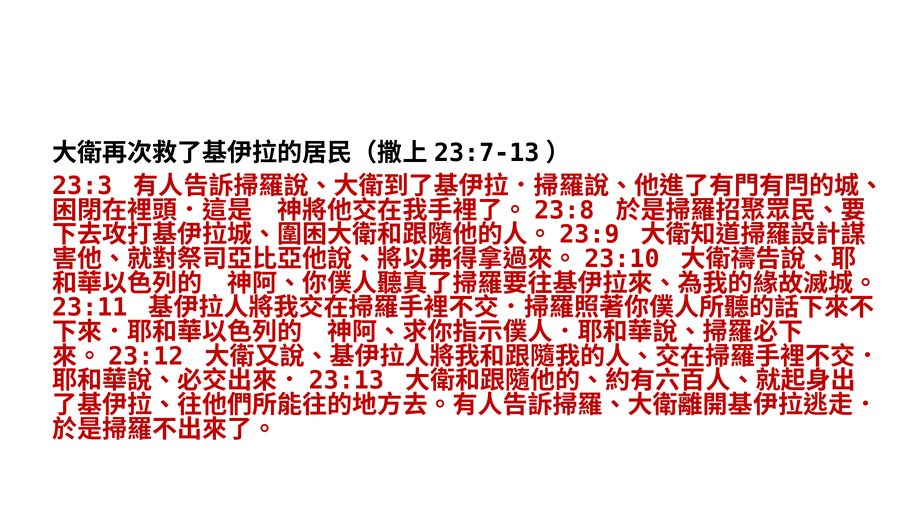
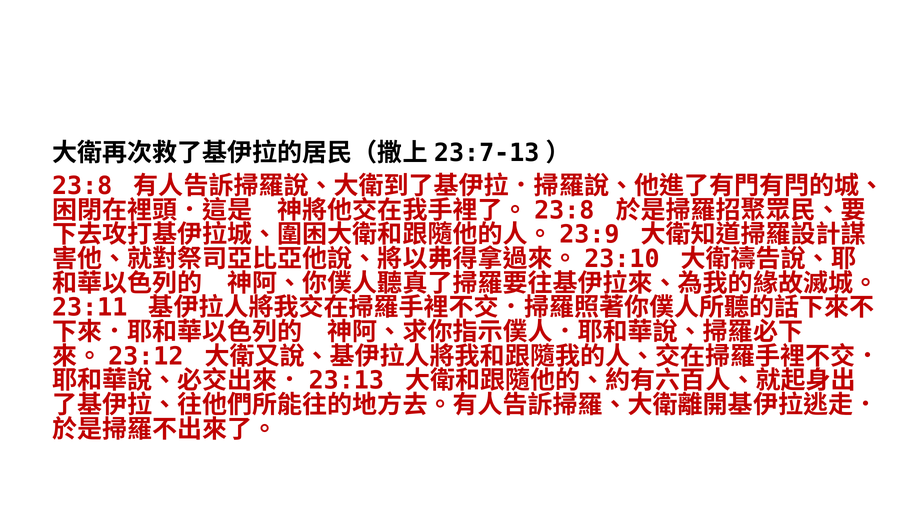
23:3 at (82, 186): 23:3 -> 23:8
